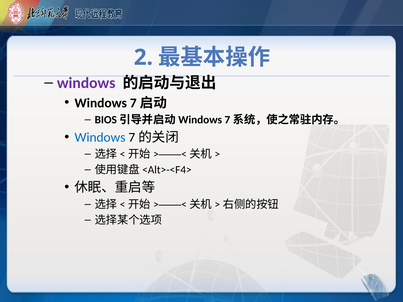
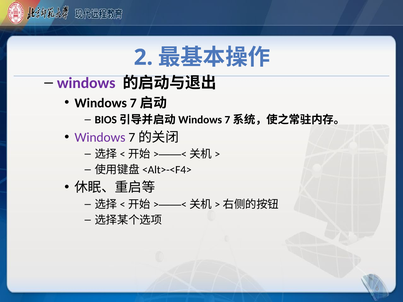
Windows at (100, 138) colour: blue -> purple
